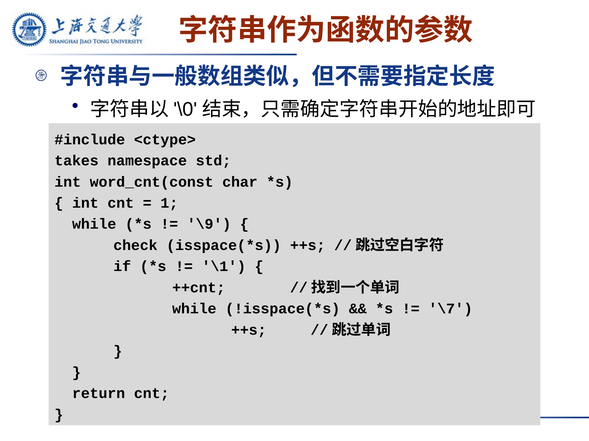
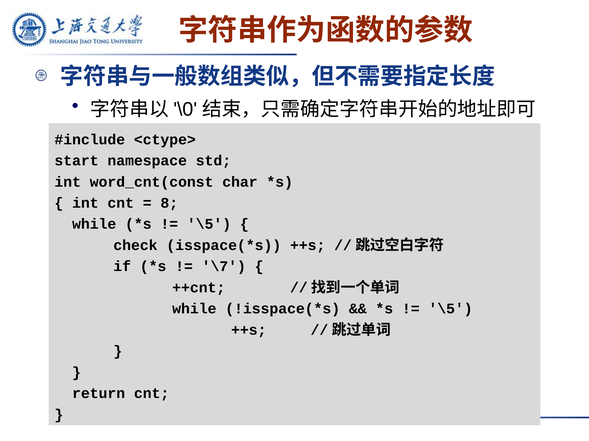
takes: takes -> start
1: 1 -> 8
\9 at (209, 225): \9 -> \5
\1: \1 -> \7
\7 at (451, 309): \7 -> \5
